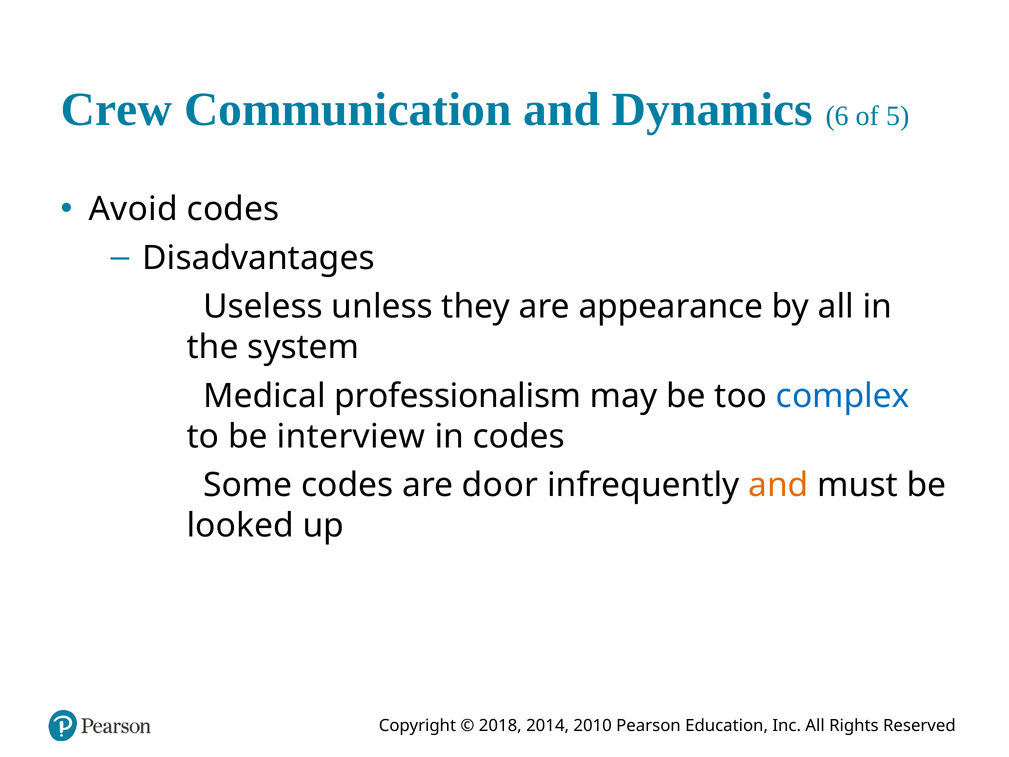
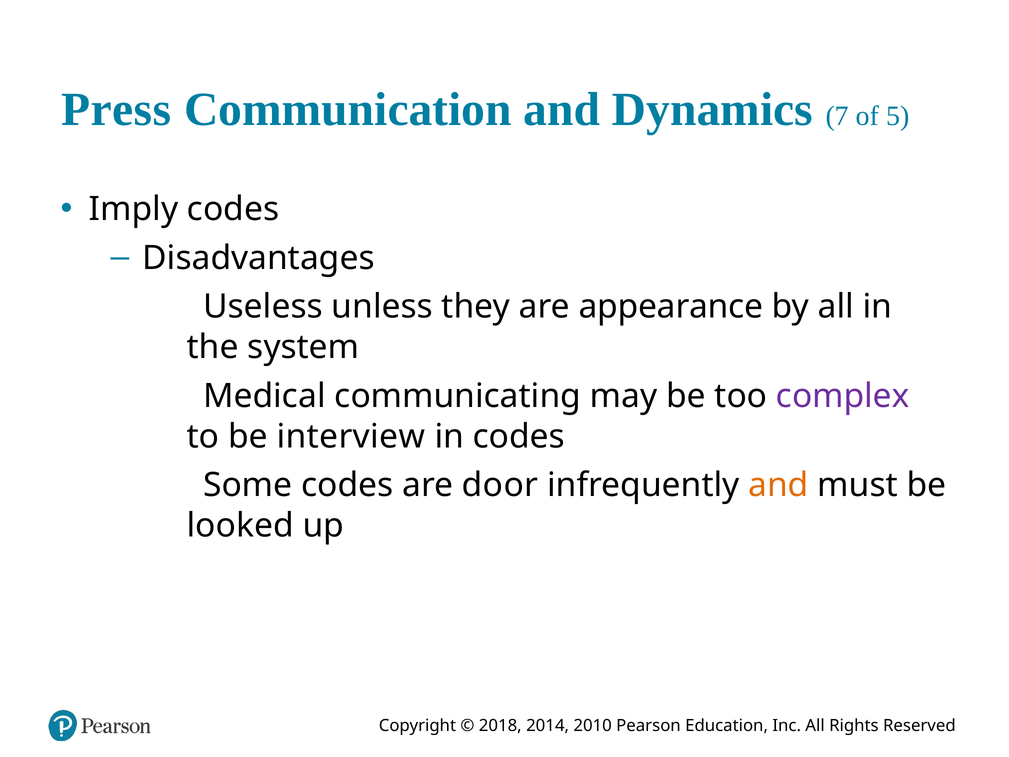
Crew: Crew -> Press
6: 6 -> 7
Avoid: Avoid -> Imply
professionalism: professionalism -> communicating
complex colour: blue -> purple
